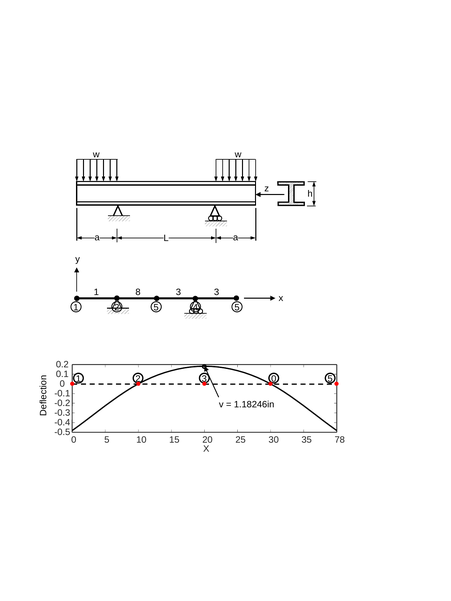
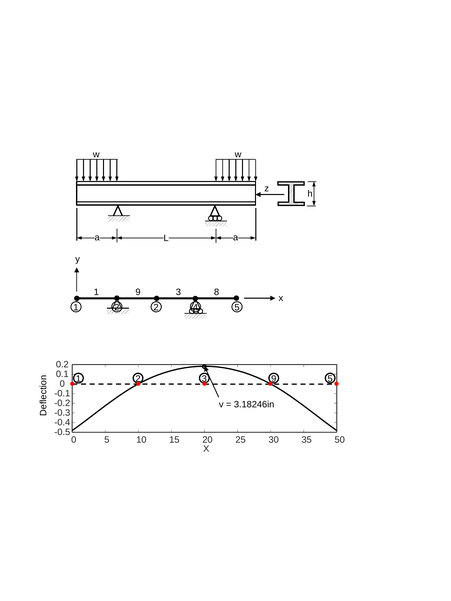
1 8: 8 -> 9
3 3: 3 -> 8
2 5: 5 -> 2
3 0: 0 -> 9
1.18246in: 1.18246in -> 3.18246in
78: 78 -> 50
